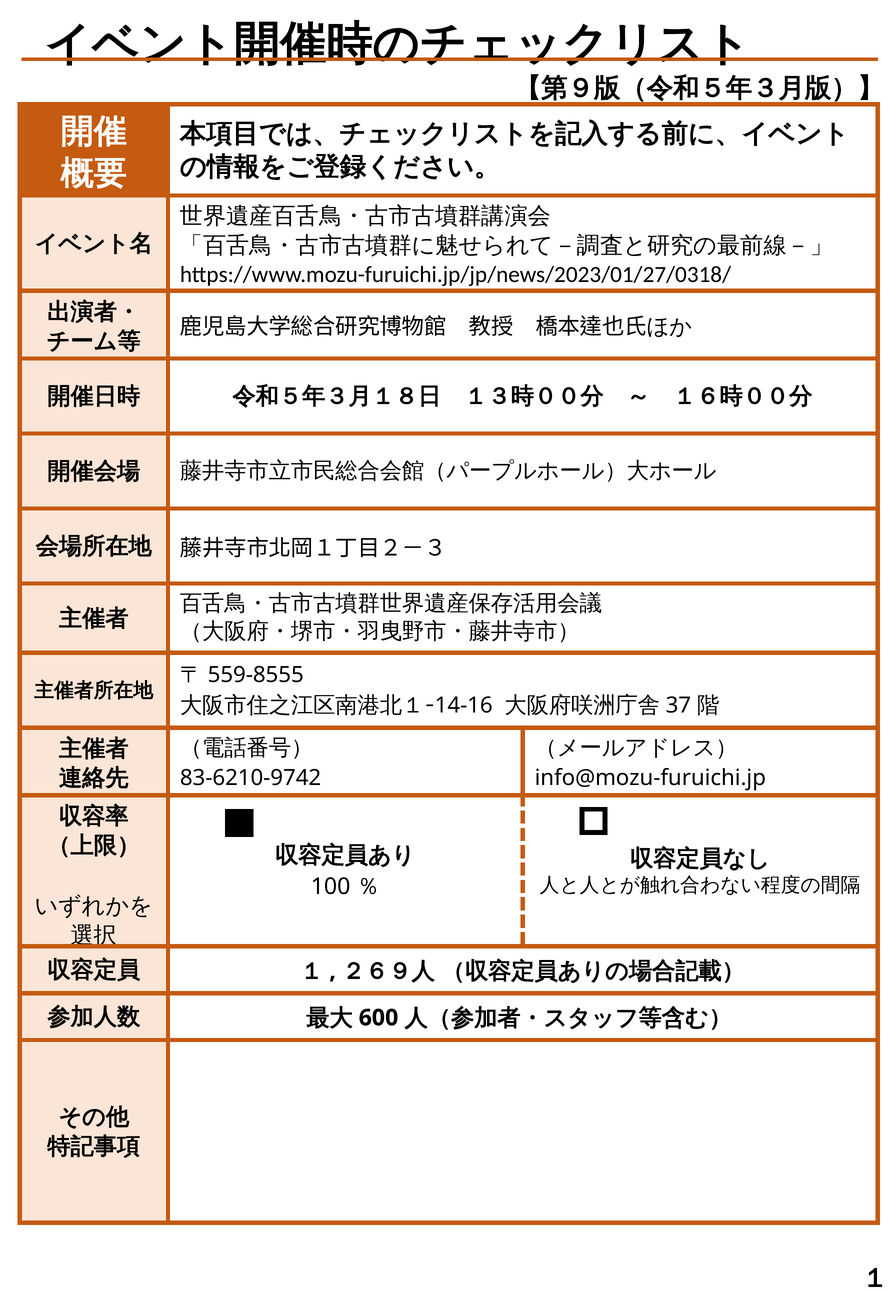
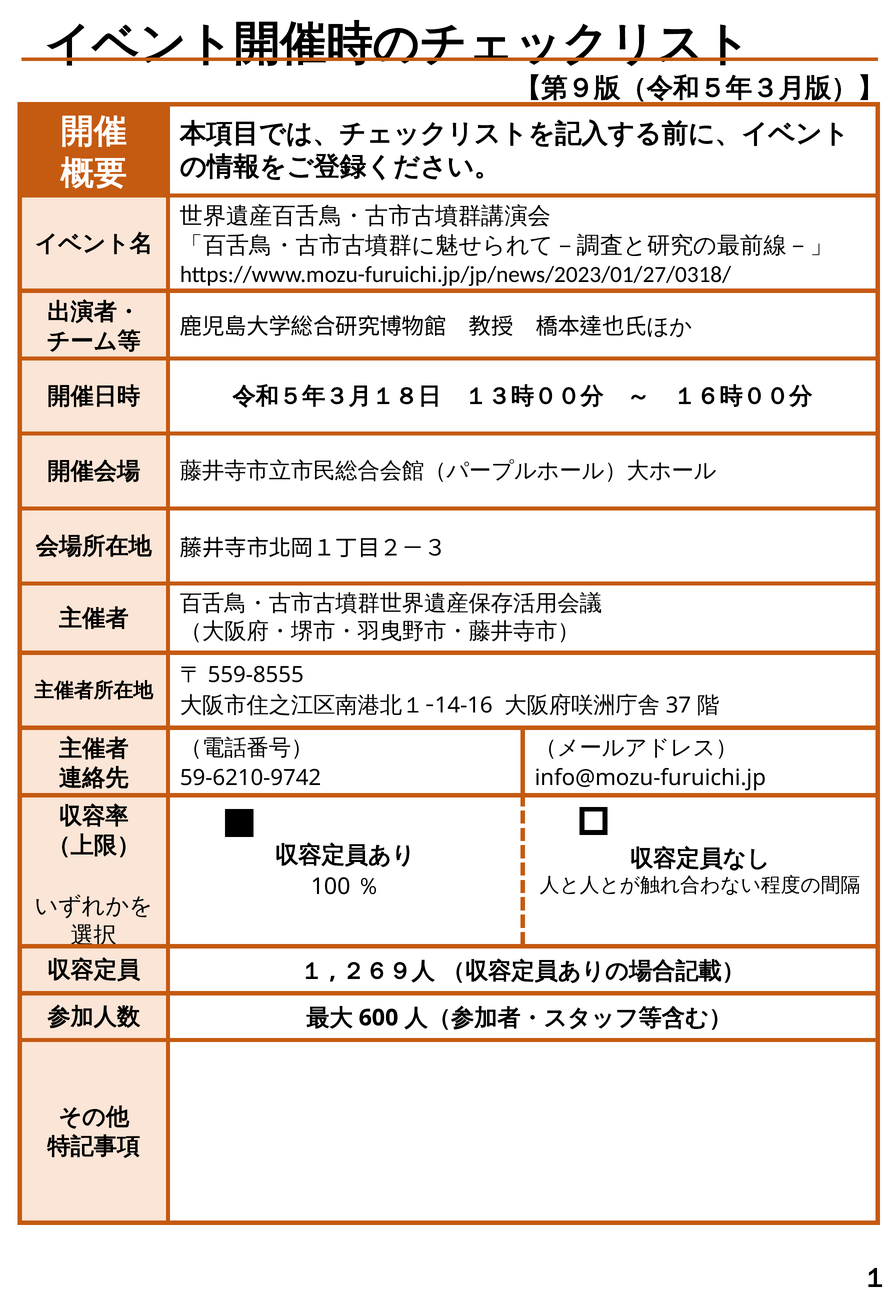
83-6210-9742: 83-6210-9742 -> 59-6210-9742
